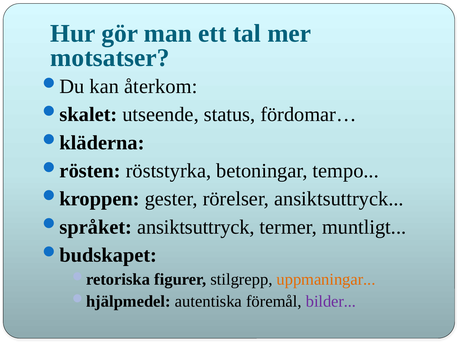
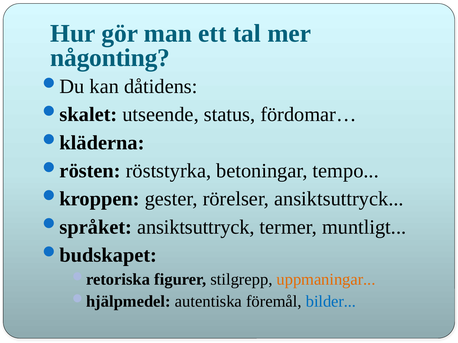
motsatser: motsatser -> någonting
återkom: återkom -> dåtidens
bilder colour: purple -> blue
